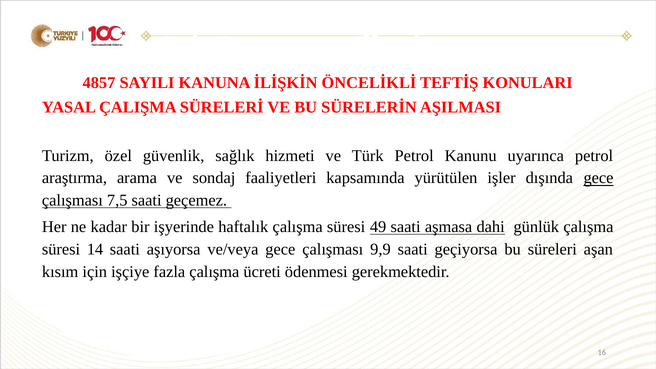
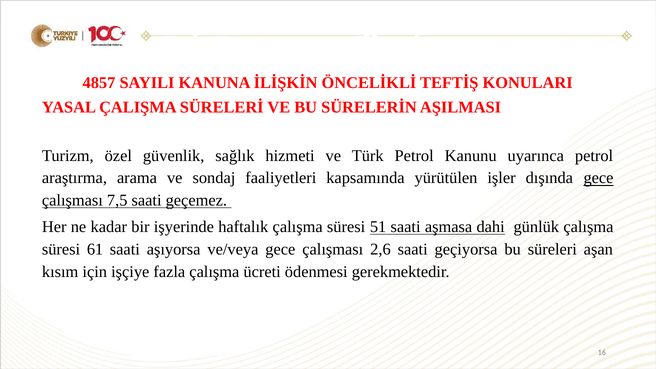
49: 49 -> 51
14: 14 -> 61
9,9: 9,9 -> 2,6
